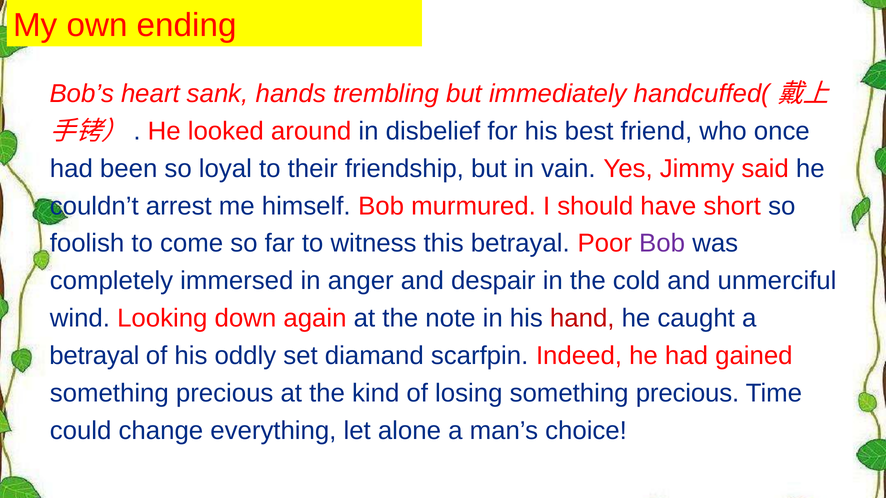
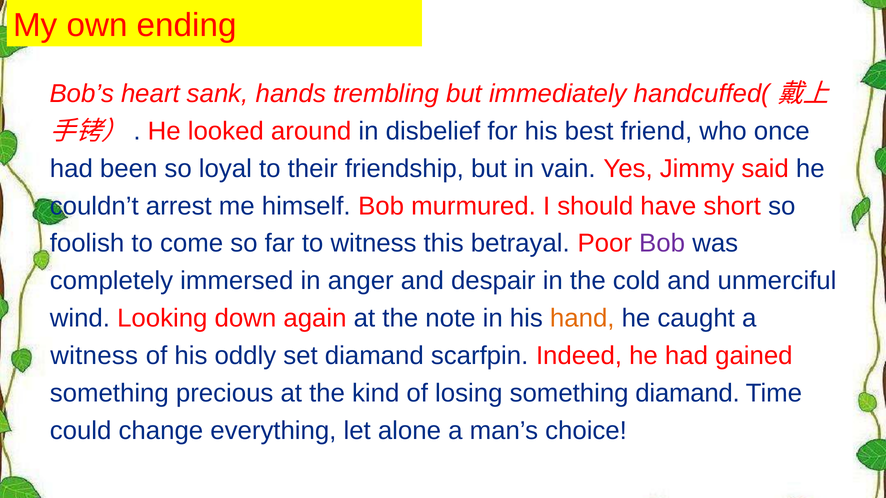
hand colour: red -> orange
betrayal at (94, 356): betrayal -> witness
losing something precious: precious -> diamand
